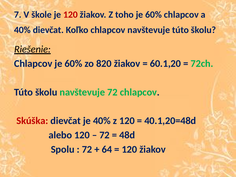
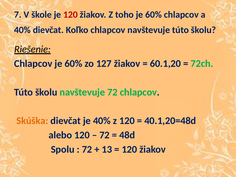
820: 820 -> 127
Skúška colour: red -> orange
64: 64 -> 13
